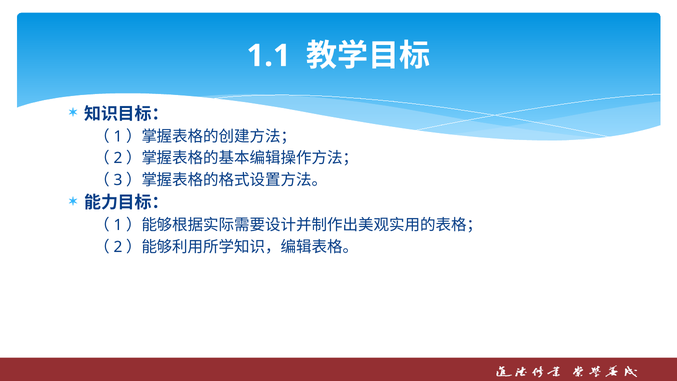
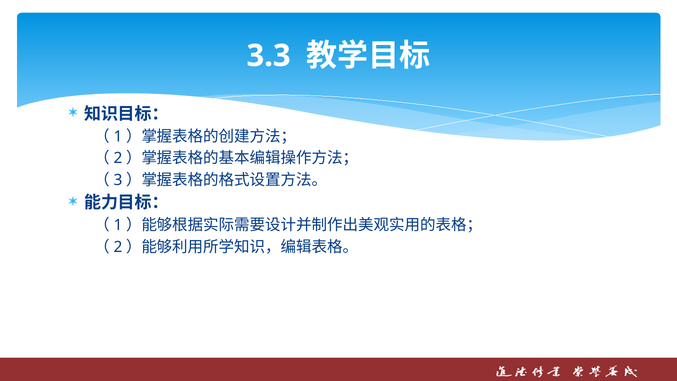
1.1: 1.1 -> 3.3
